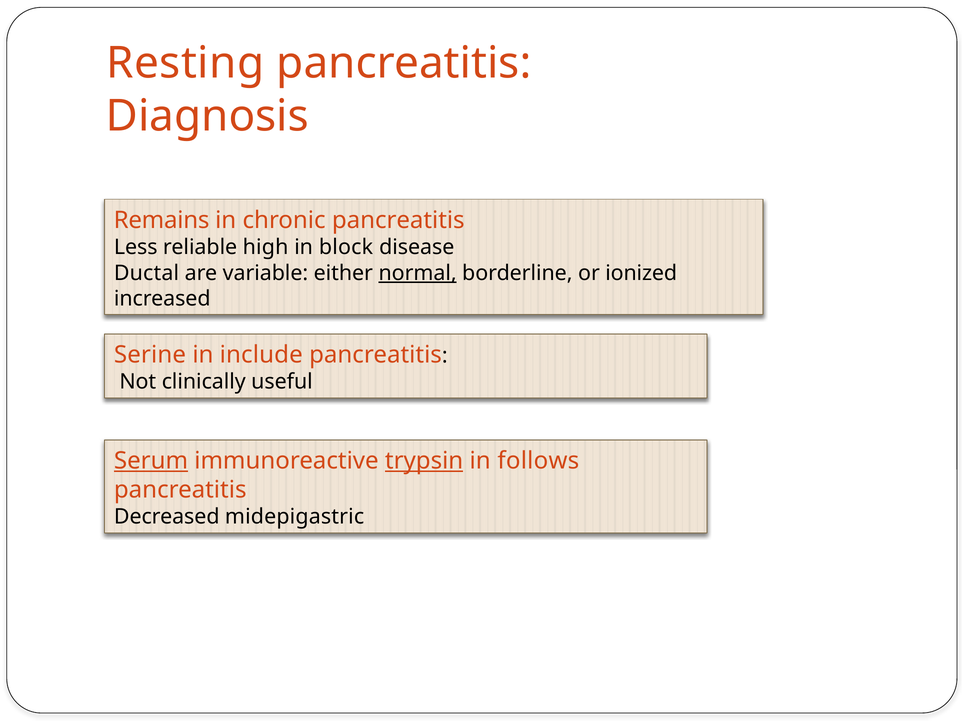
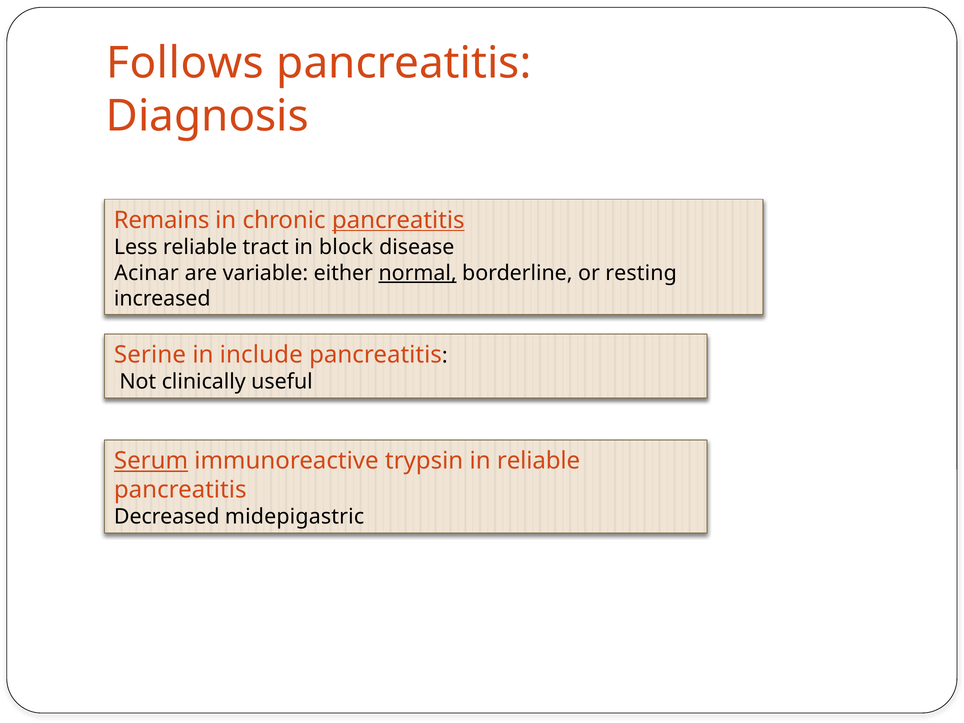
Resting: Resting -> Follows
pancreatitis at (398, 220) underline: none -> present
high: high -> tract
Ductal: Ductal -> Acinar
ionized: ionized -> resting
trypsin underline: present -> none
in follows: follows -> reliable
